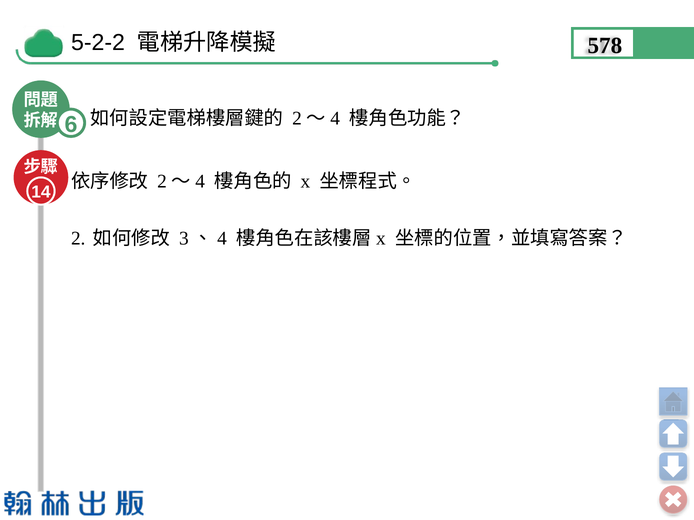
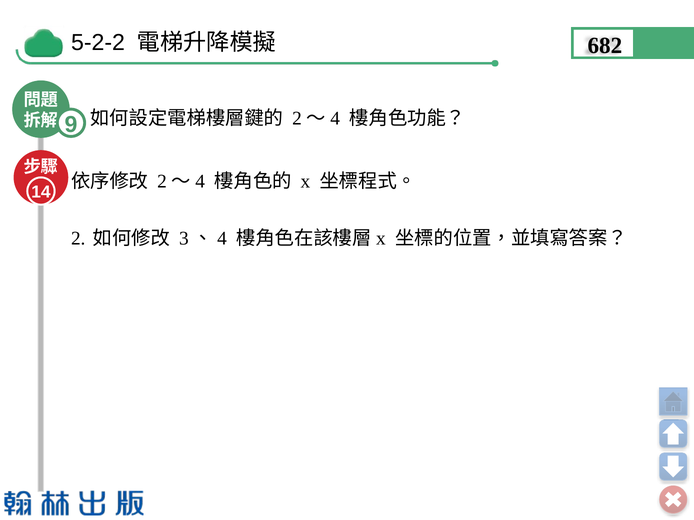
578: 578 -> 682
6: 6 -> 9
